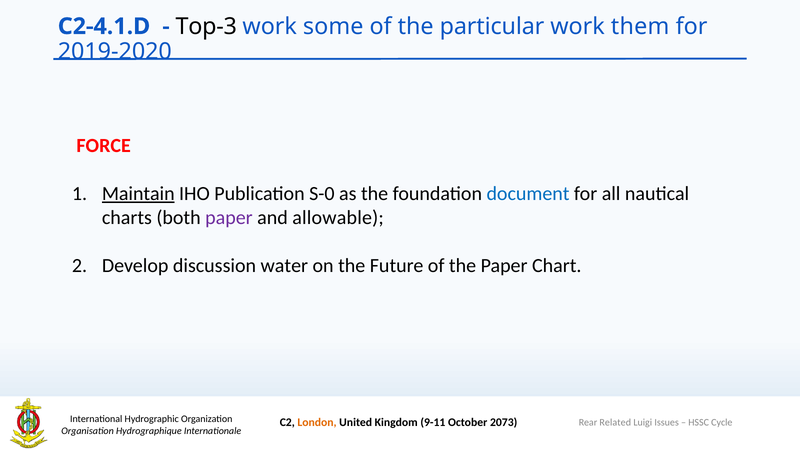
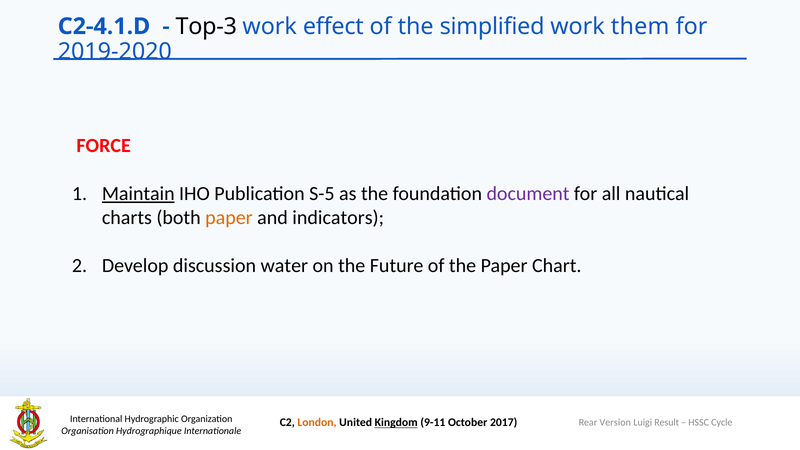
some: some -> effect
particular: particular -> simplified
S-0: S-0 -> S-5
document colour: blue -> purple
paper at (229, 218) colour: purple -> orange
allowable: allowable -> indicators
Kingdom underline: none -> present
2073: 2073 -> 2017
Related: Related -> Version
Issues: Issues -> Result
